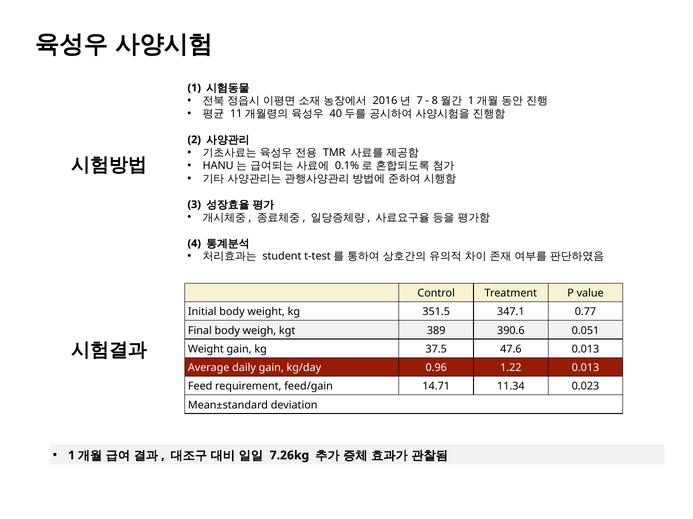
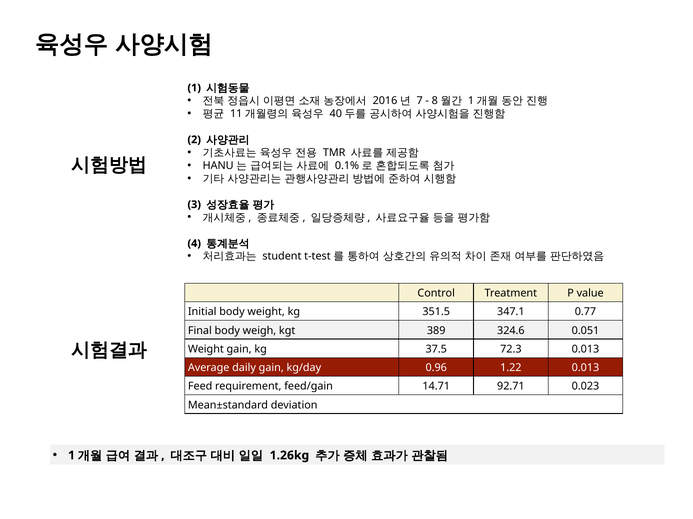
390.6: 390.6 -> 324.6
47.6: 47.6 -> 72.3
11.34: 11.34 -> 92.71
7.26kg: 7.26kg -> 1.26kg
